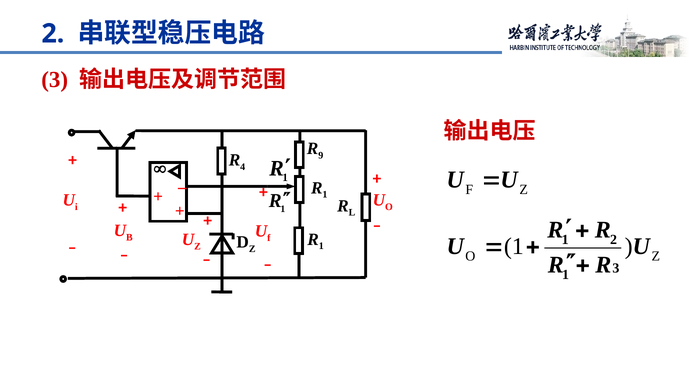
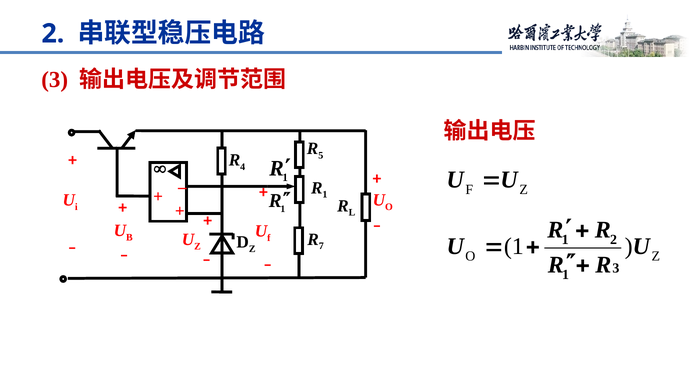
9: 9 -> 5
1 at (321, 247): 1 -> 7
